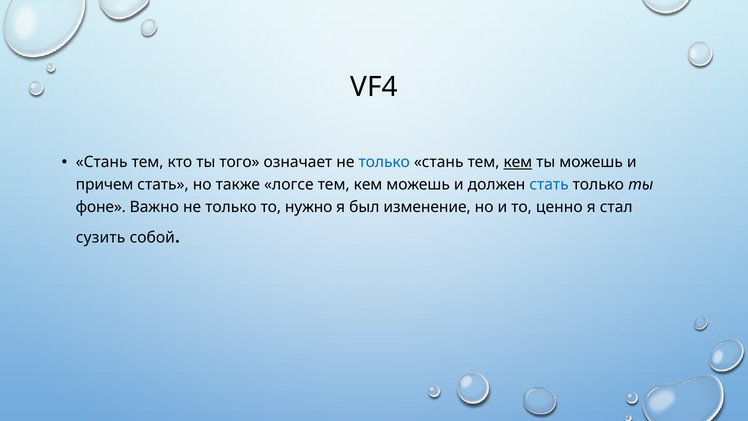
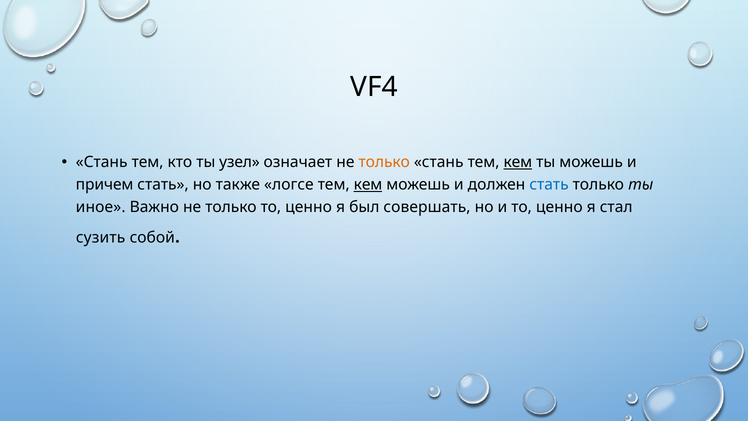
того: того -> узел
только at (384, 162) colour: blue -> orange
кем at (368, 185) underline: none -> present
фоне: фоне -> иное
только то нужно: нужно -> ценно
изменение: изменение -> совершать
